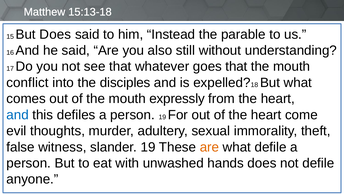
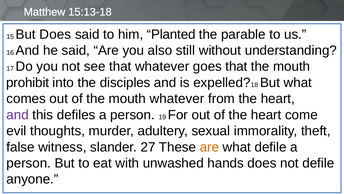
Instead: Instead -> Planted
conflict: conflict -> prohibit
mouth expressly: expressly -> whatever
and at (18, 115) colour: blue -> purple
slander 19: 19 -> 27
